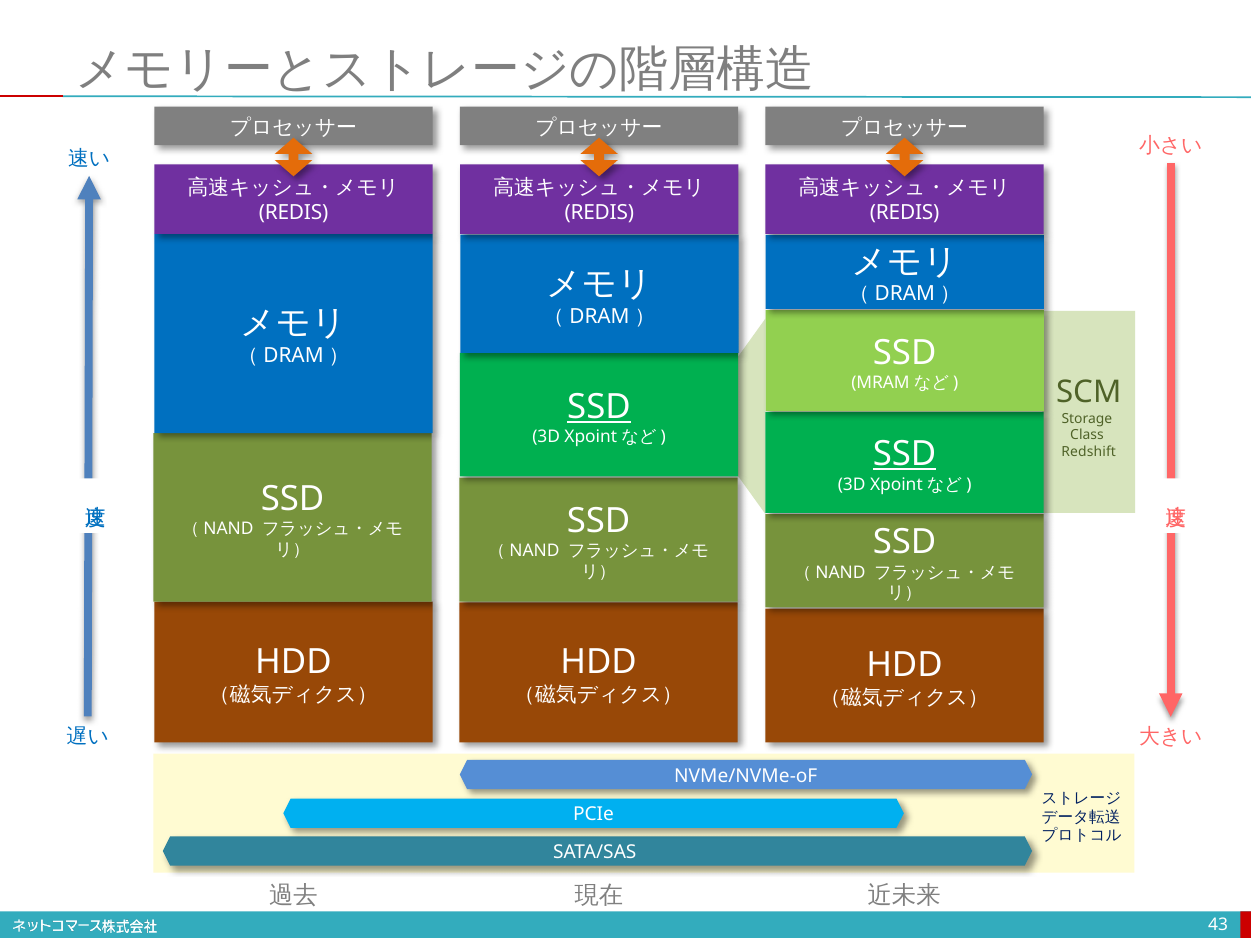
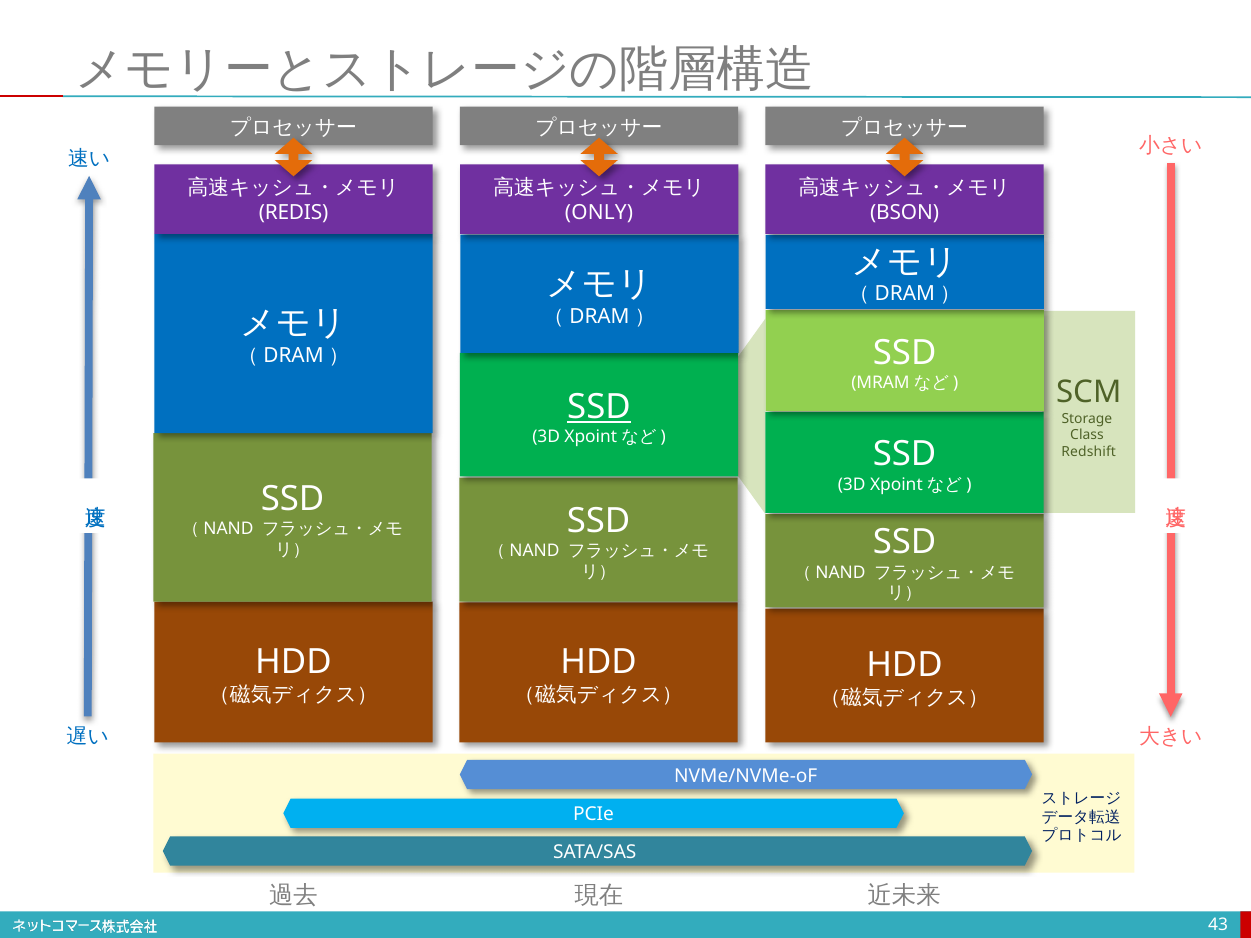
REDIS at (599, 213): REDIS -> ONLY
REDIS at (905, 213): REDIS -> BSON
SSD at (905, 454) underline: present -> none
